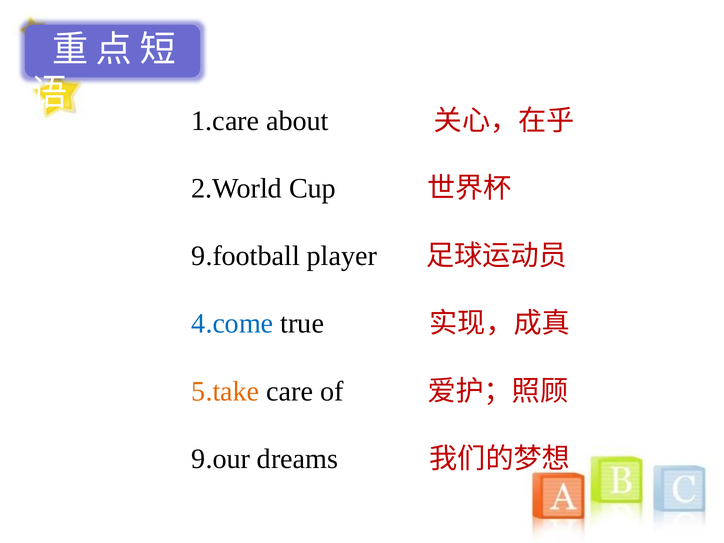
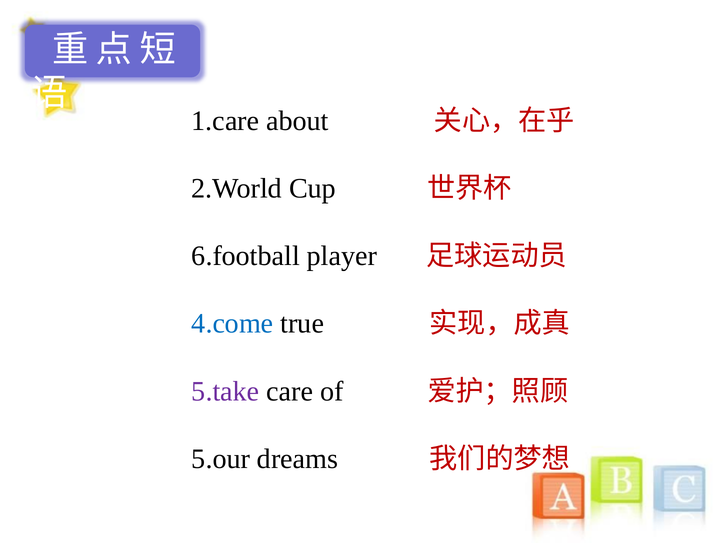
9.football: 9.football -> 6.football
5.take colour: orange -> purple
9.our: 9.our -> 5.our
